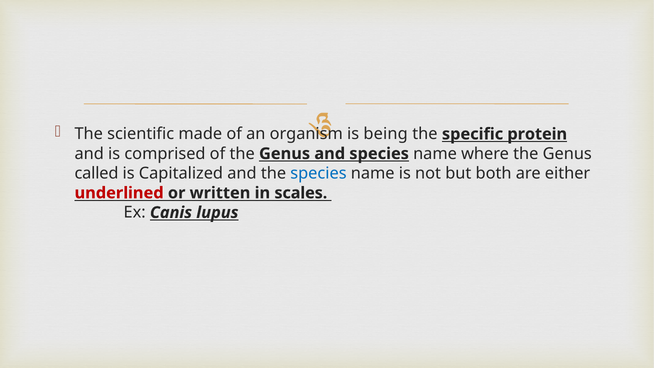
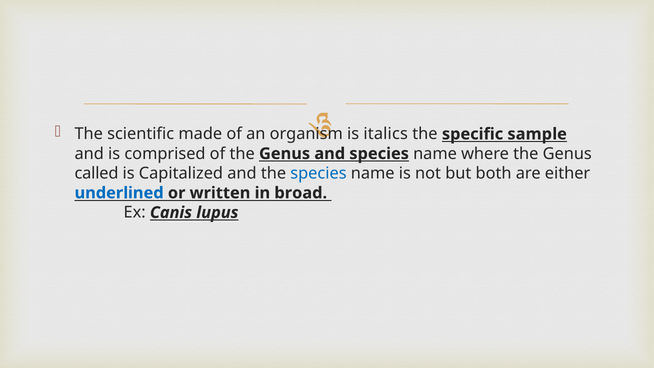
being: being -> italics
protein: protein -> sample
underlined colour: red -> blue
scales: scales -> broad
